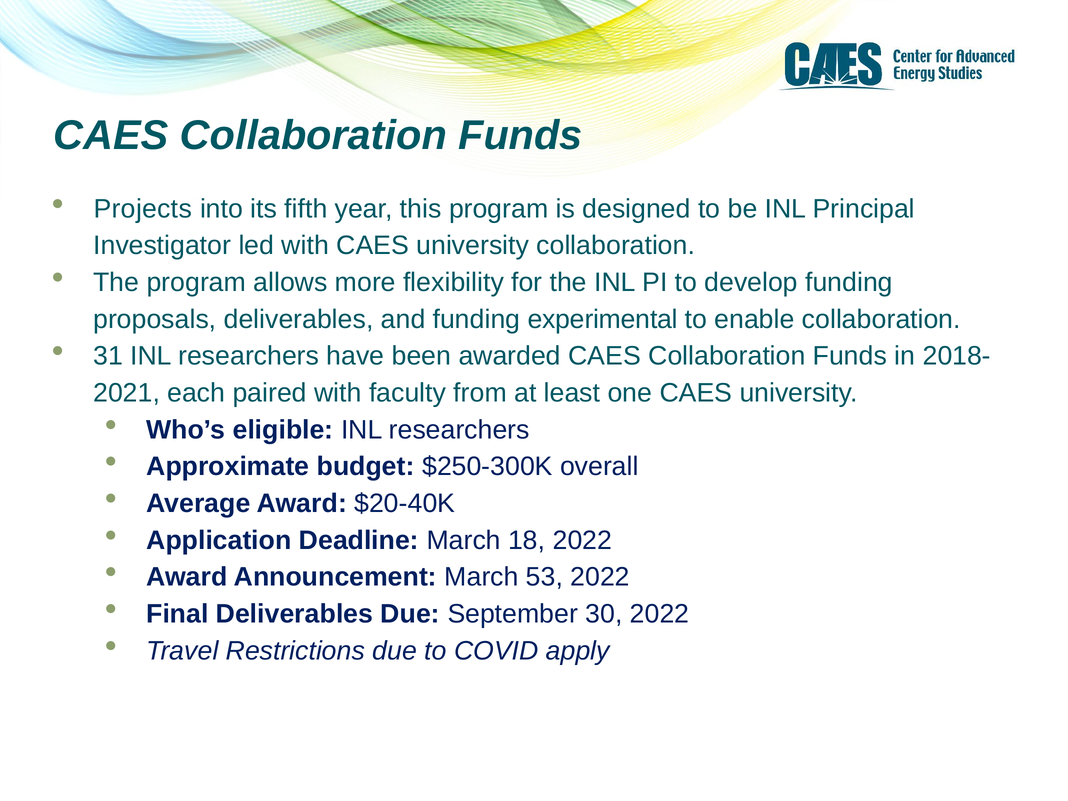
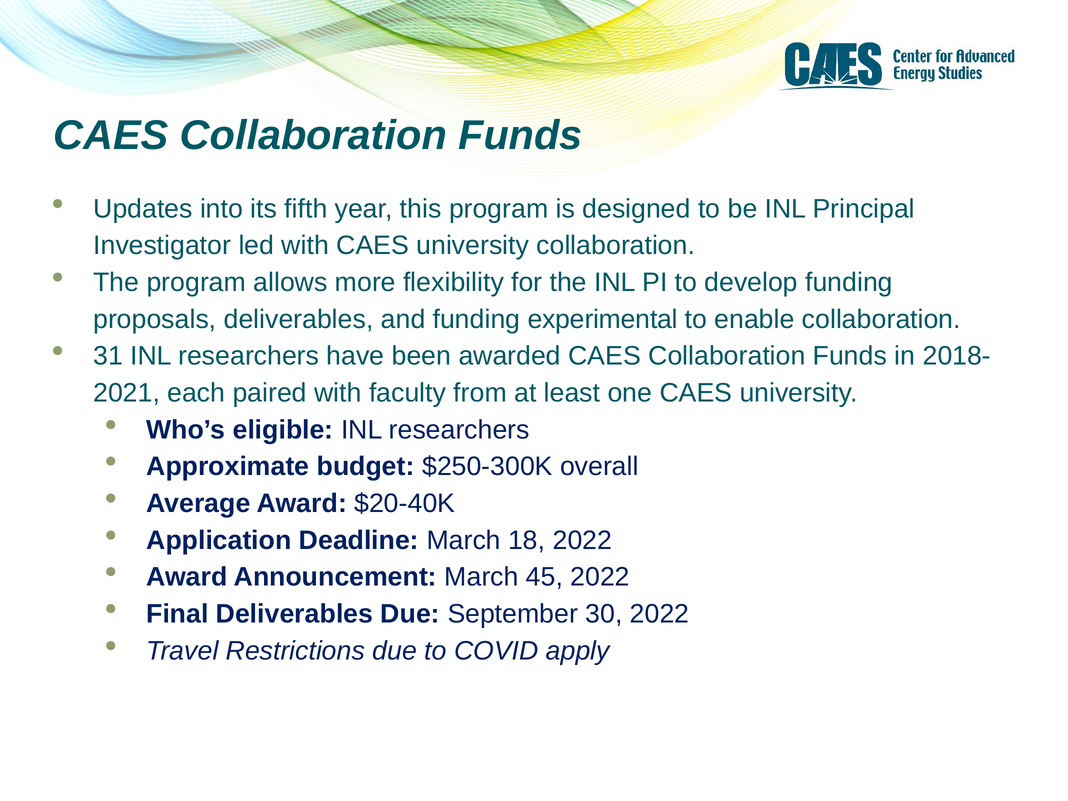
Projects: Projects -> Updates
53: 53 -> 45
